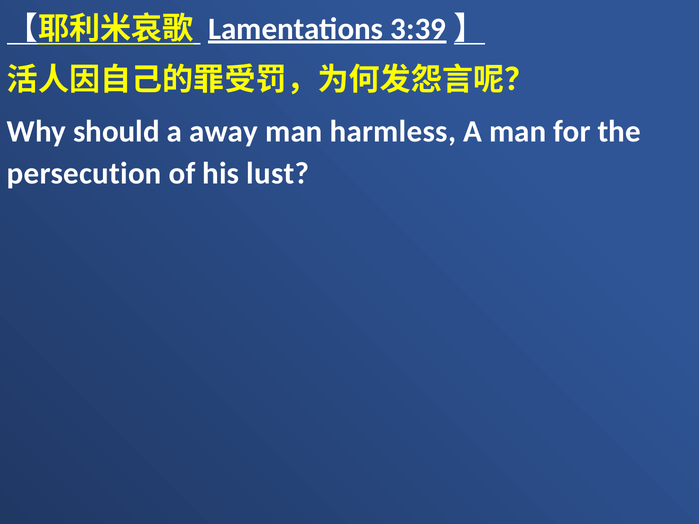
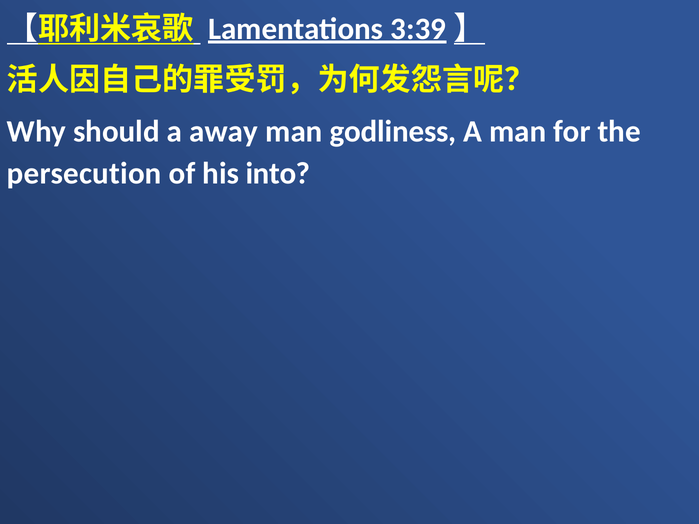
harmless: harmless -> godliness
lust: lust -> into
